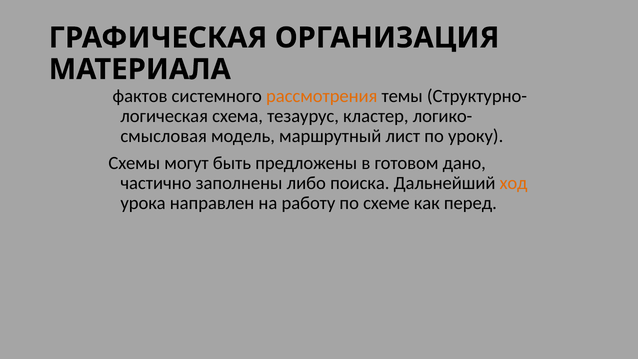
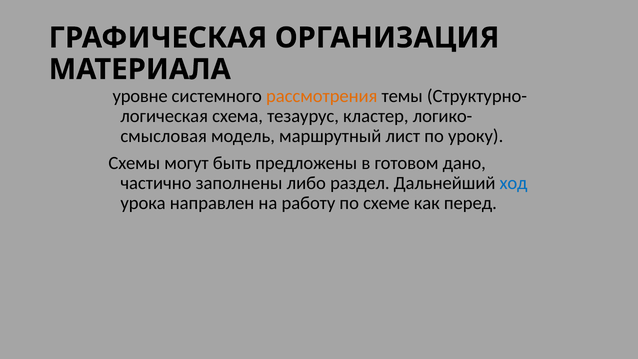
фактов: фактов -> уровне
поиска: поиска -> раздел
ход colour: orange -> blue
